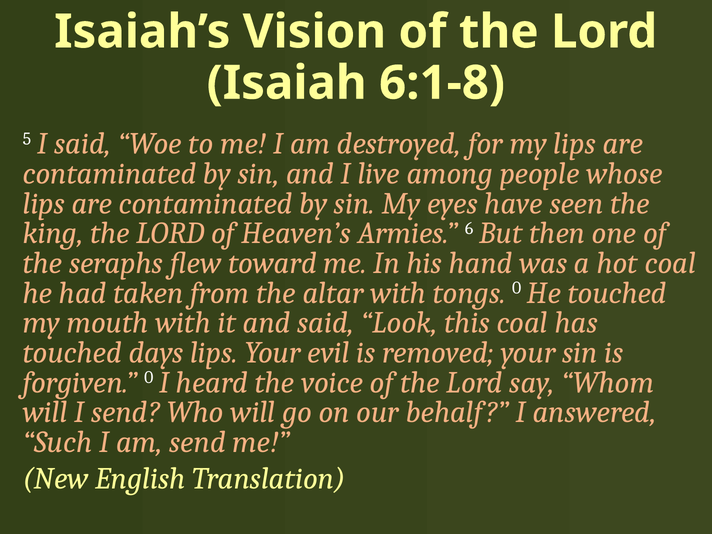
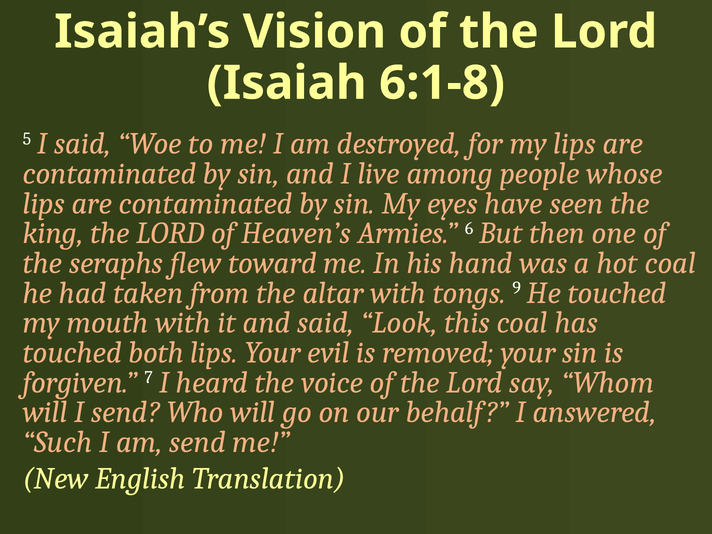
tongs 0: 0 -> 9
days: days -> both
forgiven 0: 0 -> 7
